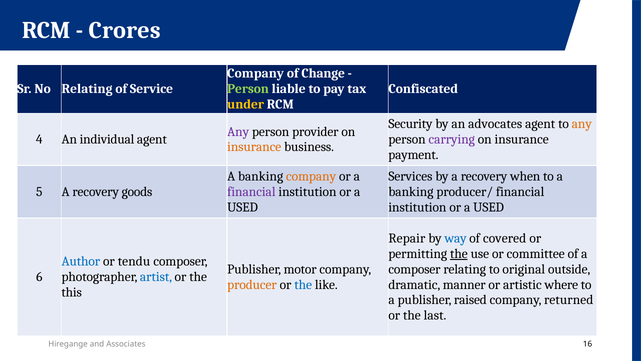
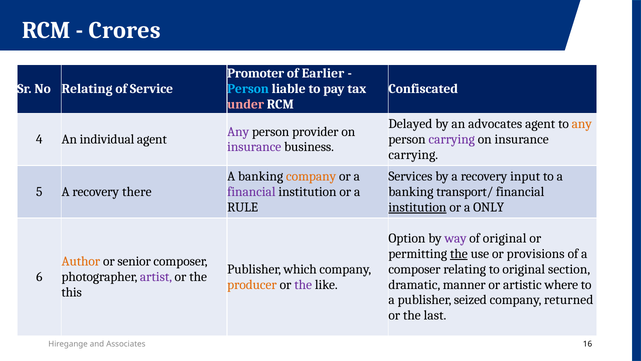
Company at (256, 73): Company -> Promoter
Change: Change -> Earlier
Person at (248, 89) colour: light green -> light blue
under colour: yellow -> pink
Security: Security -> Delayed
insurance at (254, 147) colour: orange -> purple
payment at (413, 155): payment -> carrying
when: when -> input
goods: goods -> there
producer/: producer/ -> transport/
USED at (243, 207): USED -> RULE
institution at (417, 207) underline: none -> present
USED at (489, 207): USED -> ONLY
Repair: Repair -> Option
way colour: blue -> purple
of covered: covered -> original
committee: committee -> provisions
Author colour: blue -> orange
tendu: tendu -> senior
motor: motor -> which
outside: outside -> section
artist colour: blue -> purple
the at (303, 284) colour: blue -> purple
raised: raised -> seized
